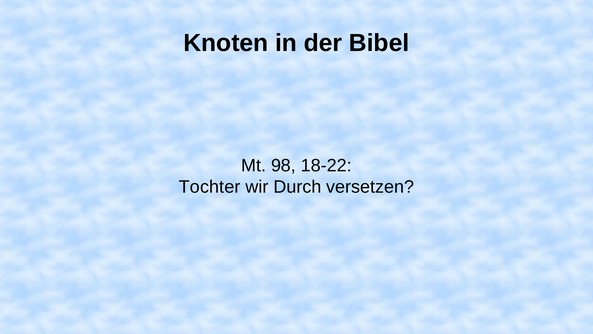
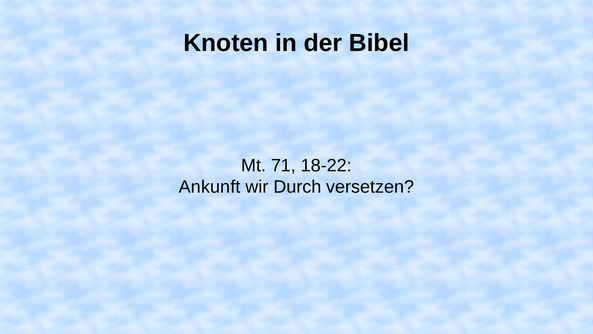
98: 98 -> 71
Tochter: Tochter -> Ankunft
